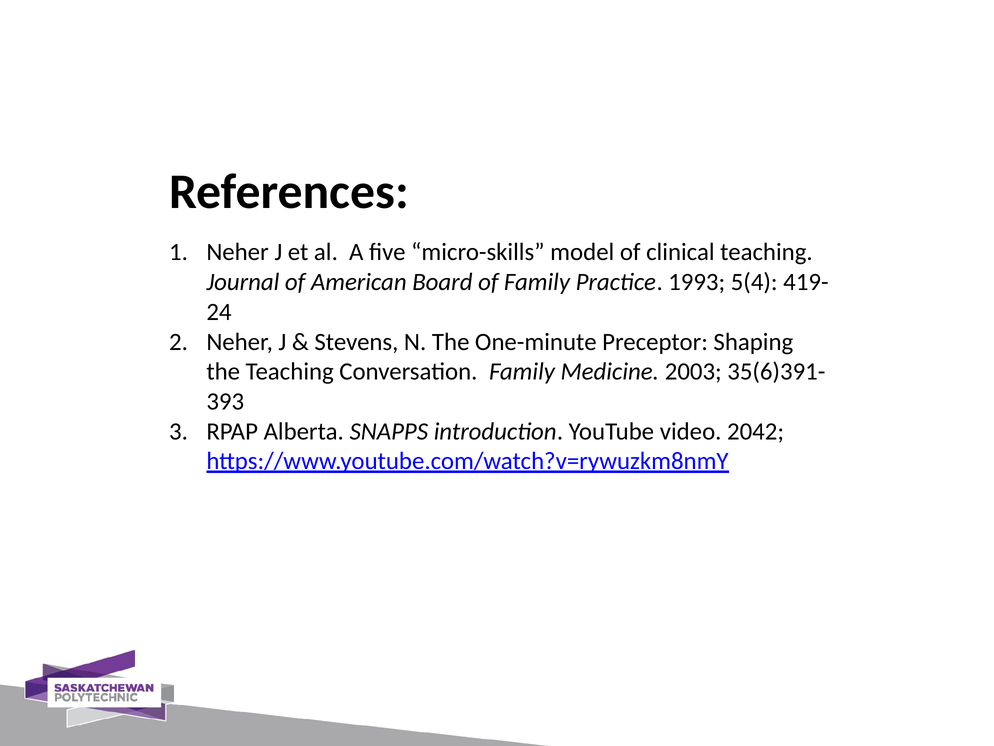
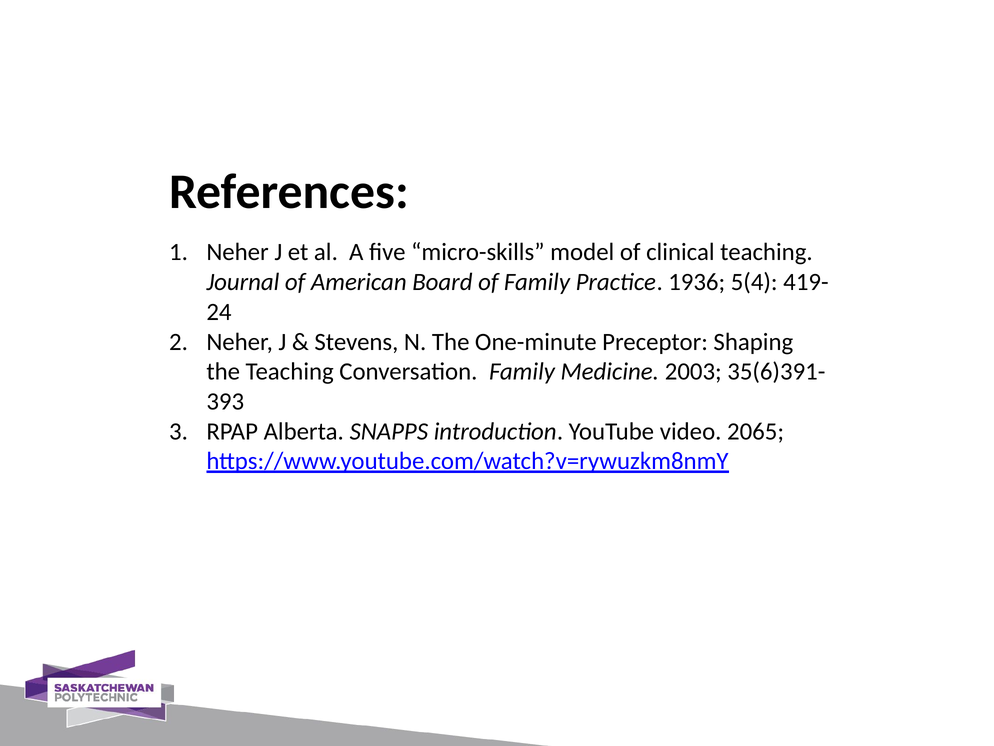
1993: 1993 -> 1936
2042: 2042 -> 2065
